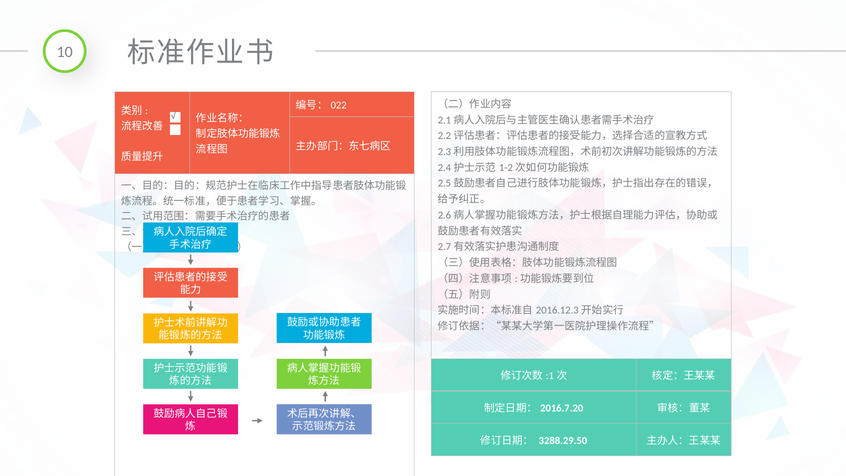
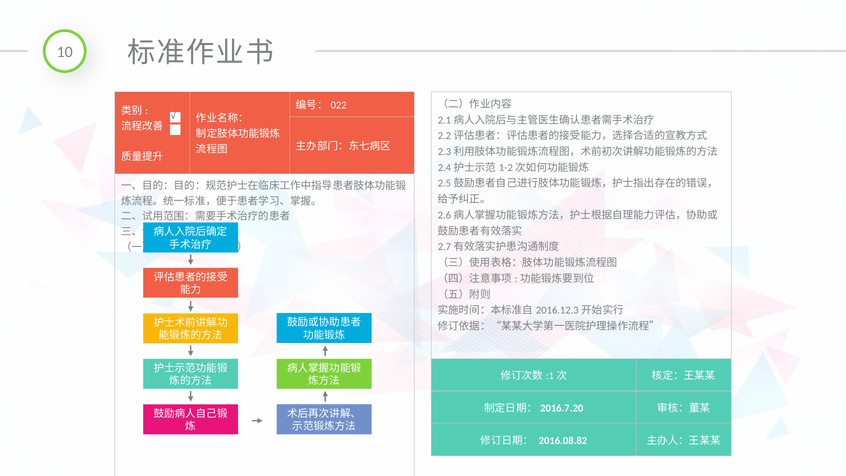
3288.29.50: 3288.29.50 -> 2016.08.82
